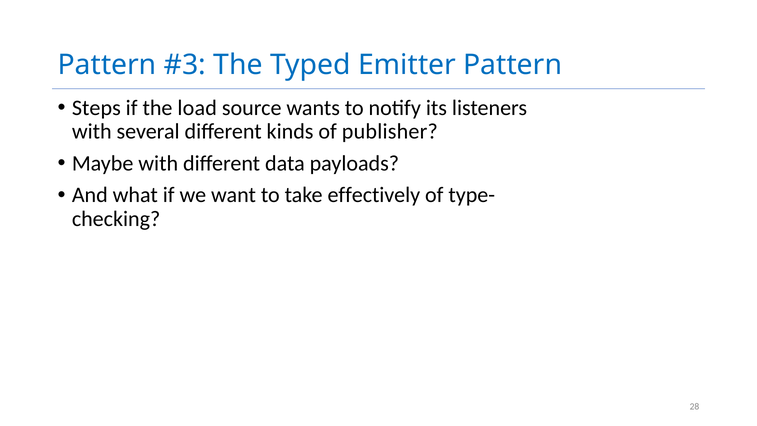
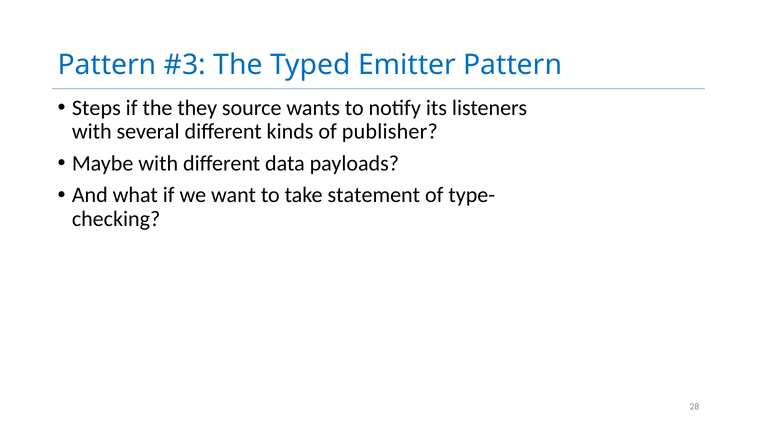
load: load -> they
effectively: effectively -> statement
